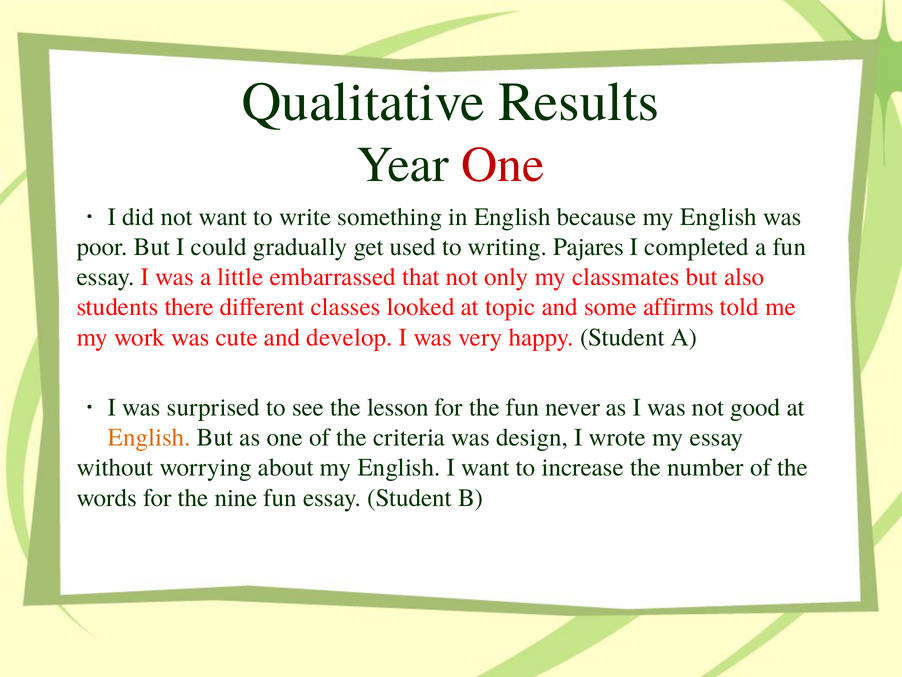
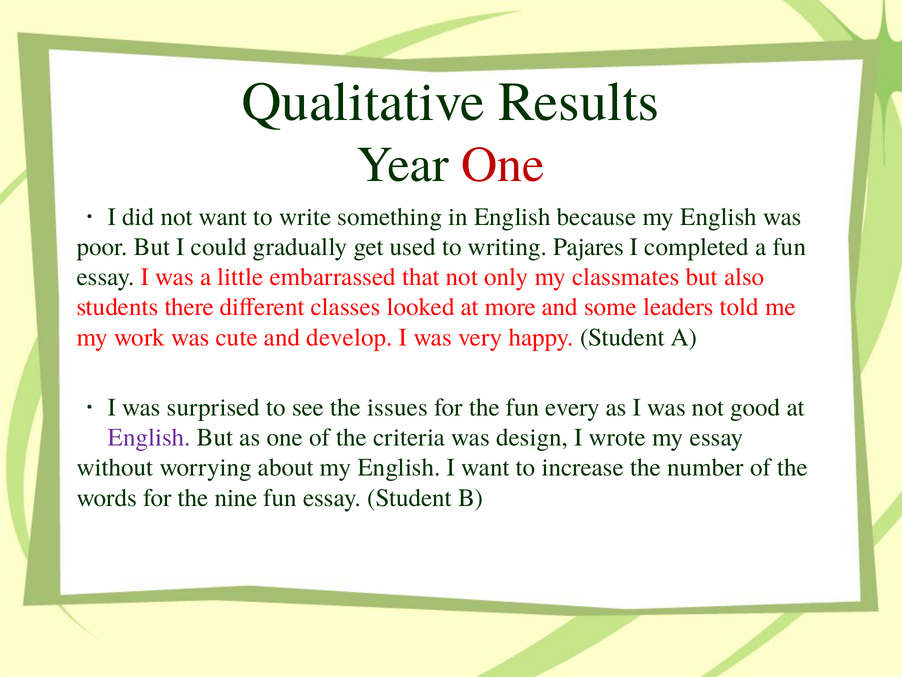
topic: topic -> more
affirms: affirms -> leaders
lesson: lesson -> issues
never: never -> every
English at (149, 437) colour: orange -> purple
